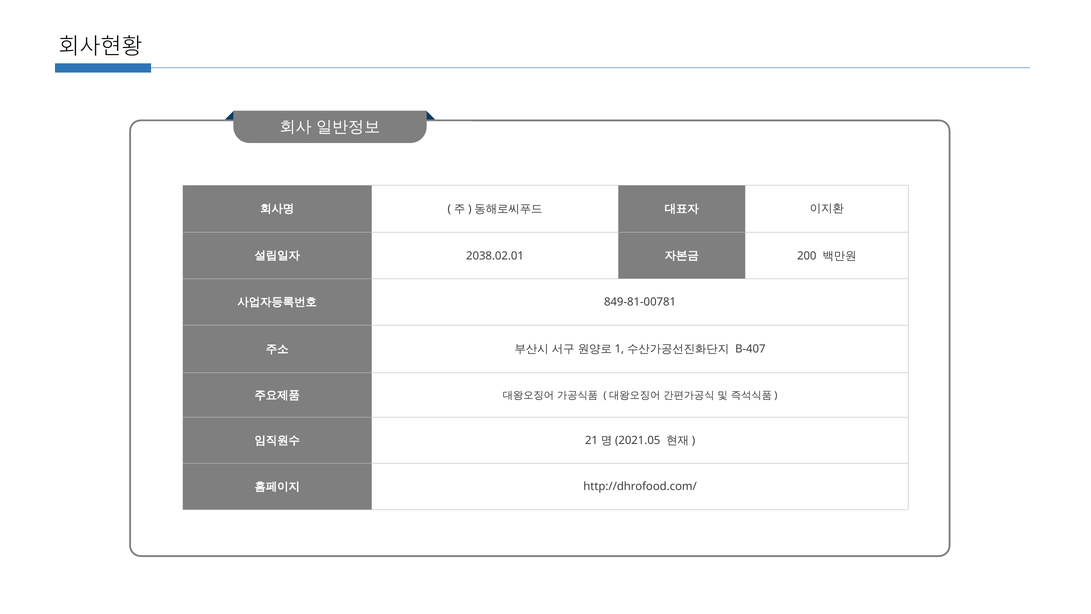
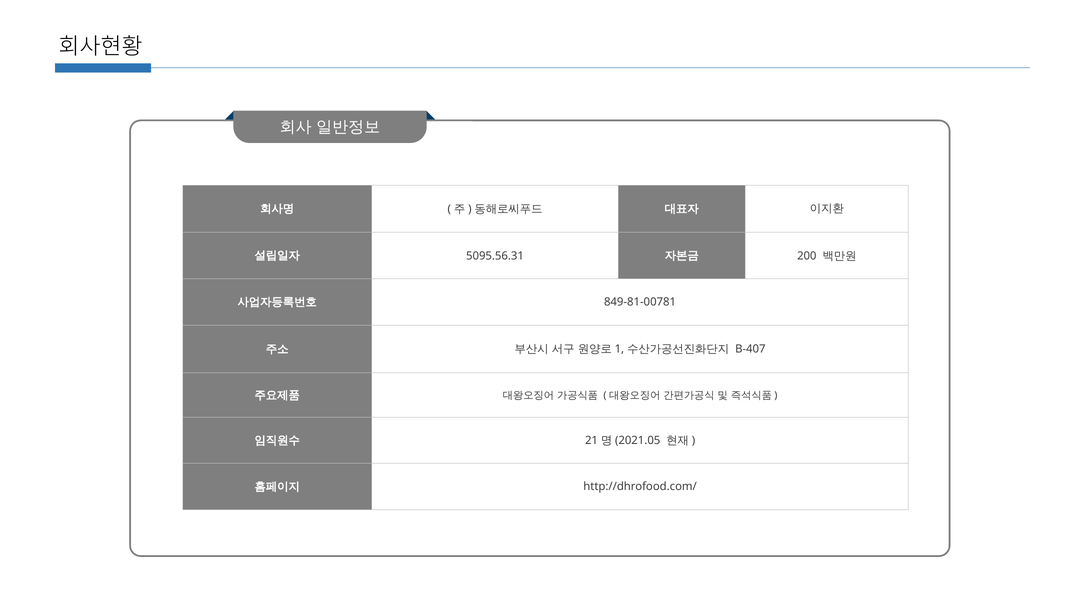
2038.02.01: 2038.02.01 -> 5095.56.31
